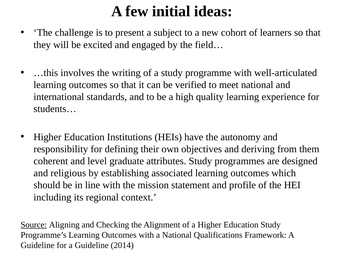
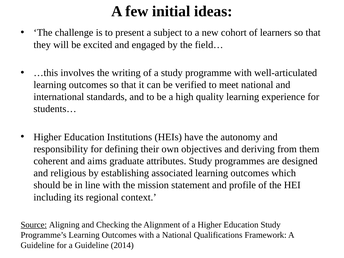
level: level -> aims
